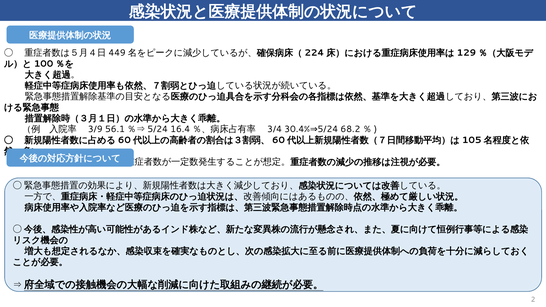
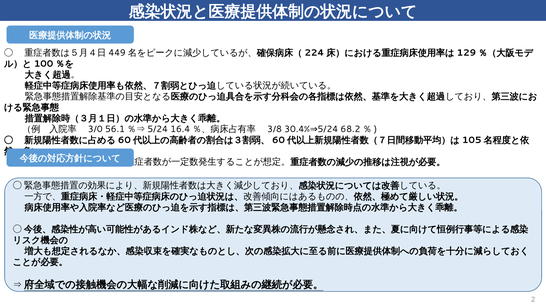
3/9: 3/9 -> 3/0
3/4: 3/4 -> 3/8
